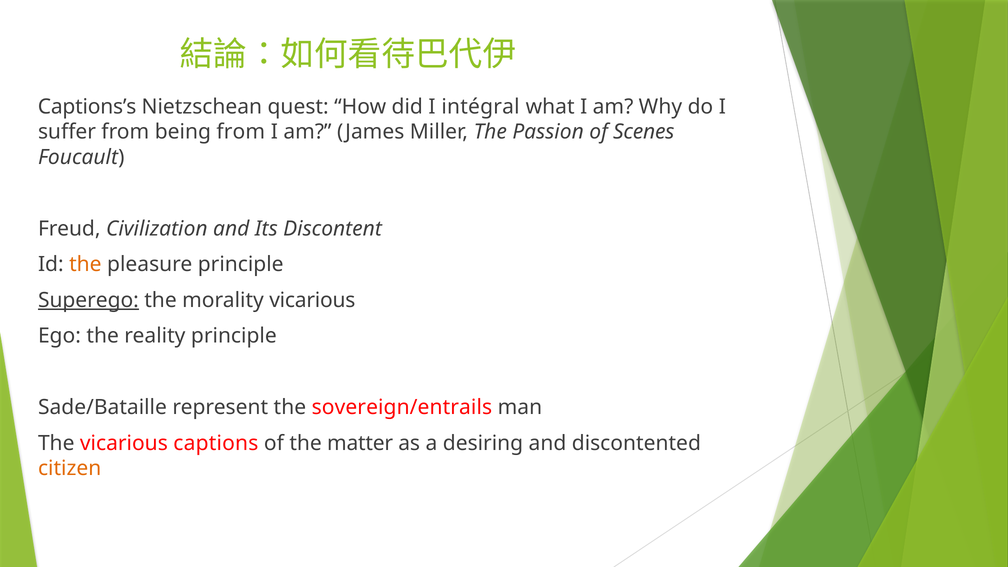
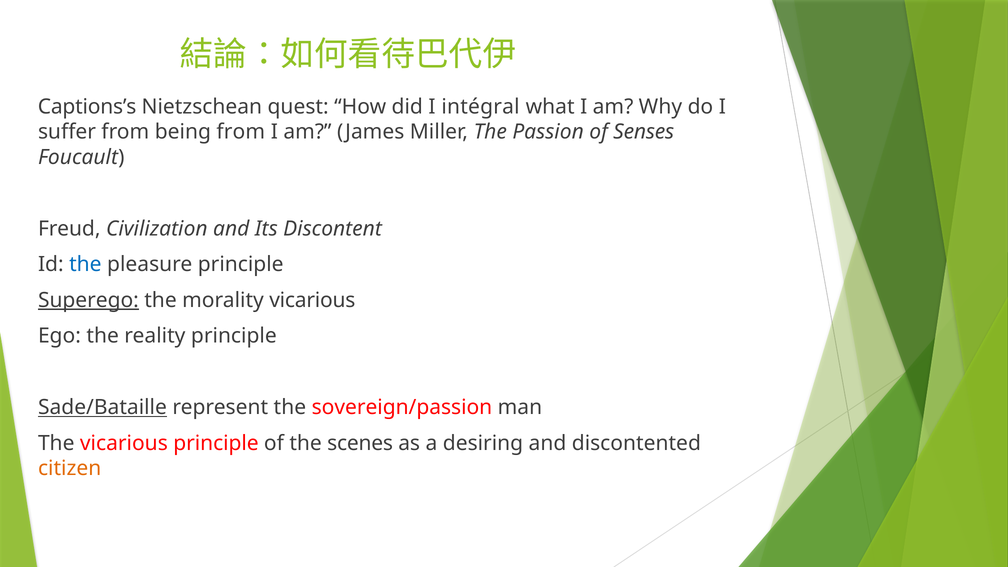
Scenes: Scenes -> Senses
the at (85, 265) colour: orange -> blue
Sade/Bataille underline: none -> present
sovereign/entrails: sovereign/entrails -> sovereign/passion
vicarious captions: captions -> principle
matter: matter -> scenes
